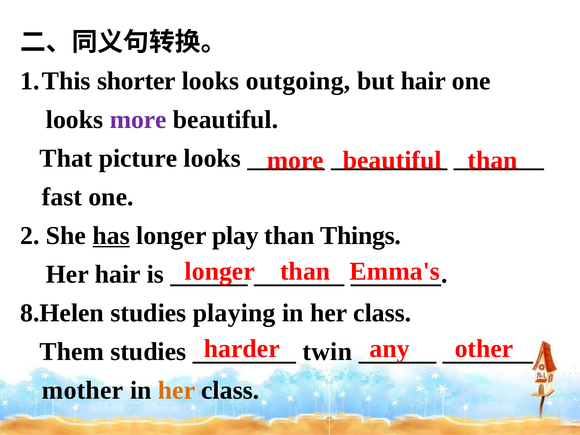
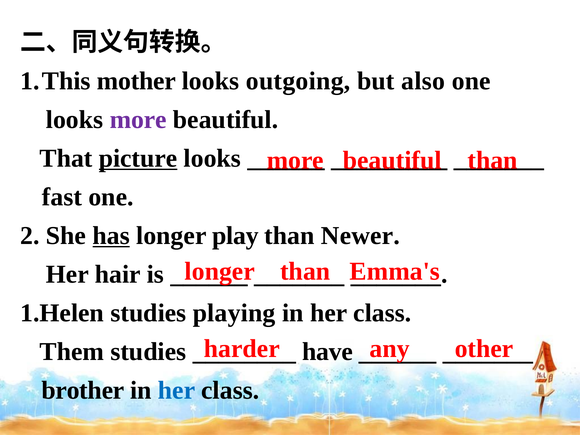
shorter: shorter -> mother
but hair: hair -> also
picture underline: none -> present
Things: Things -> Newer
8.Helen: 8.Helen -> 1.Helen
twin: twin -> have
mother: mother -> brother
her at (177, 390) colour: orange -> blue
